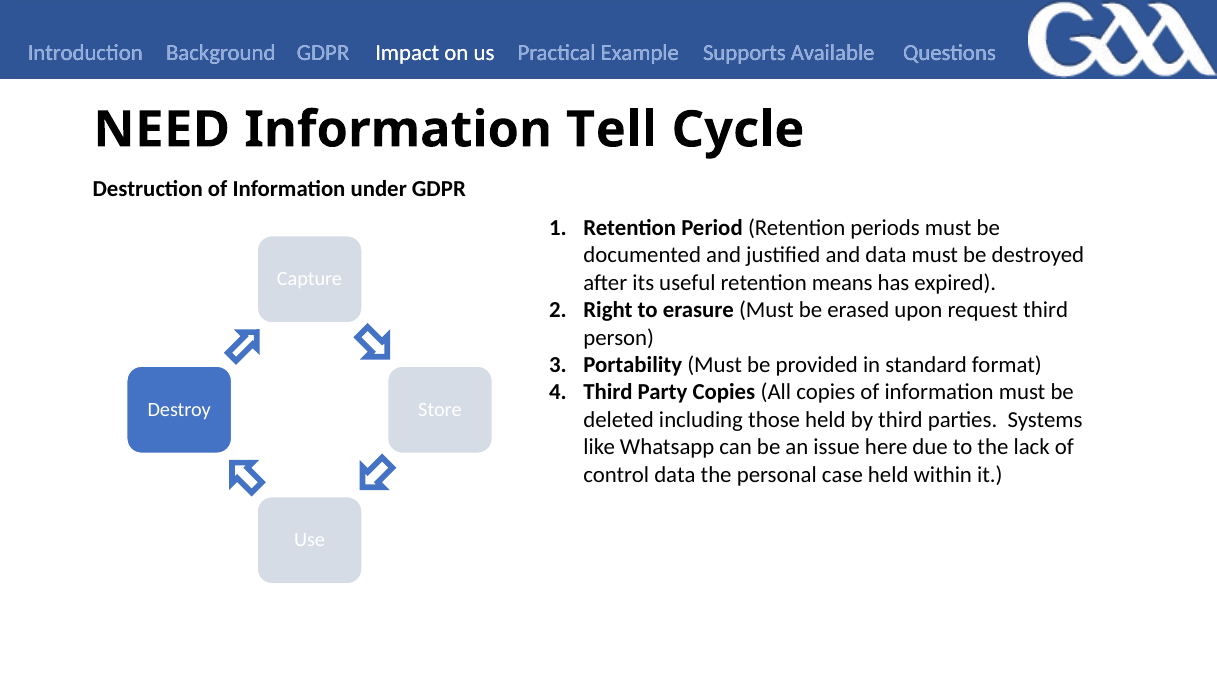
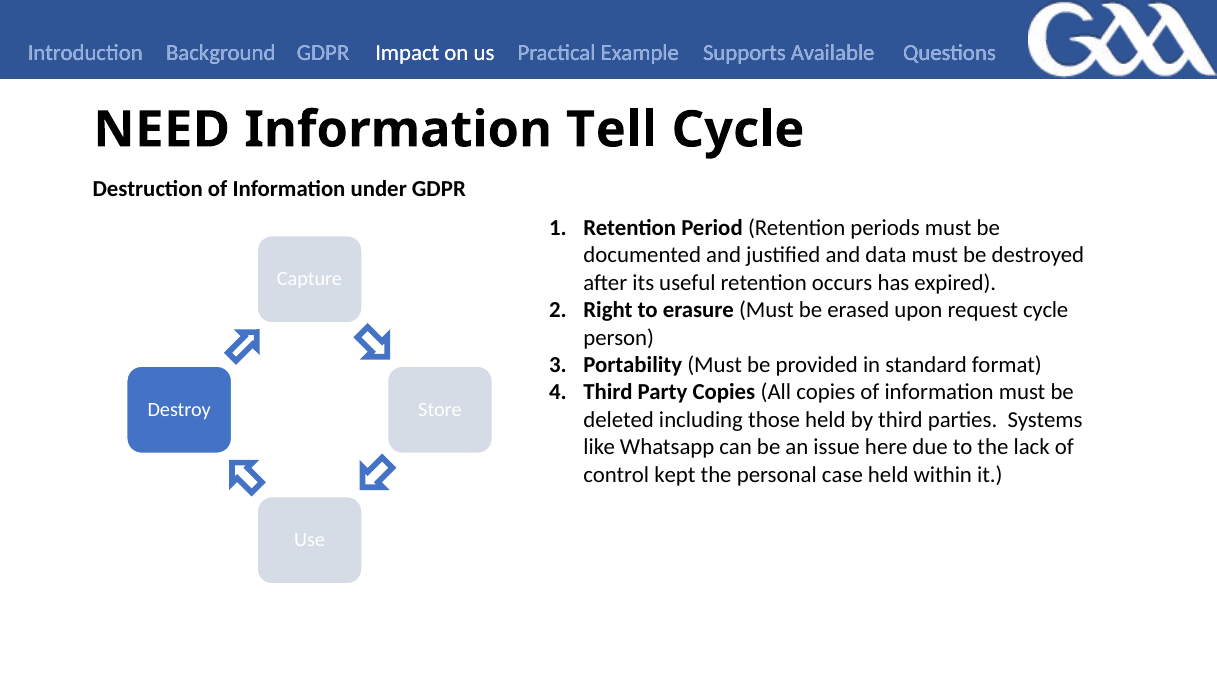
means: means -> occurs
request third: third -> cycle
control data: data -> kept
